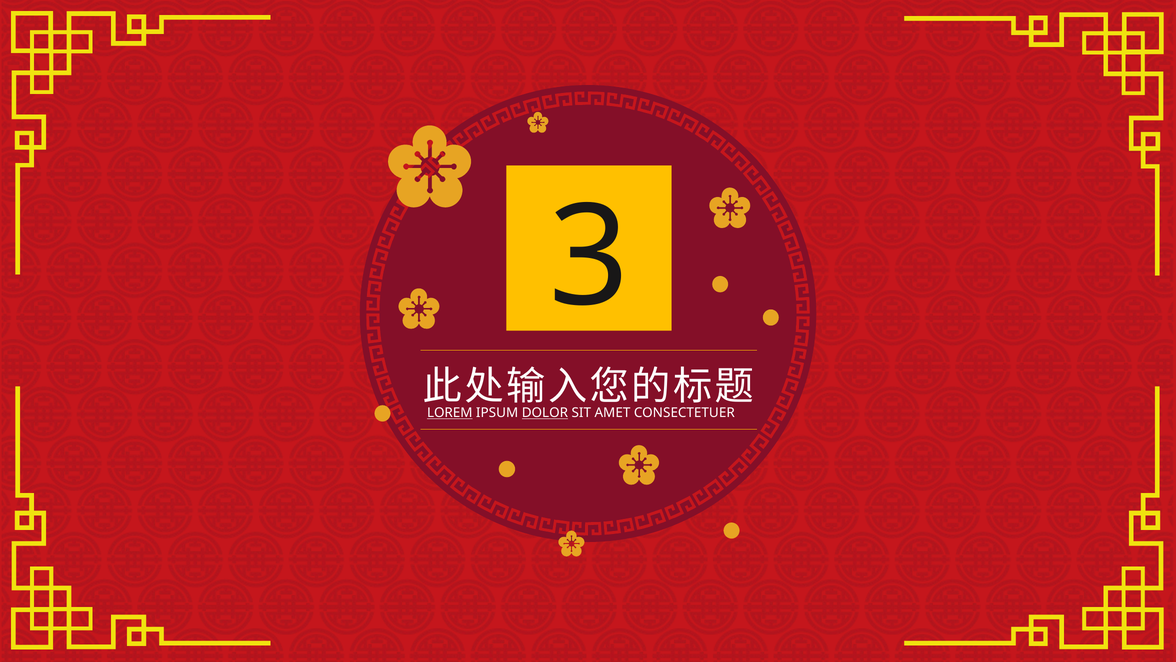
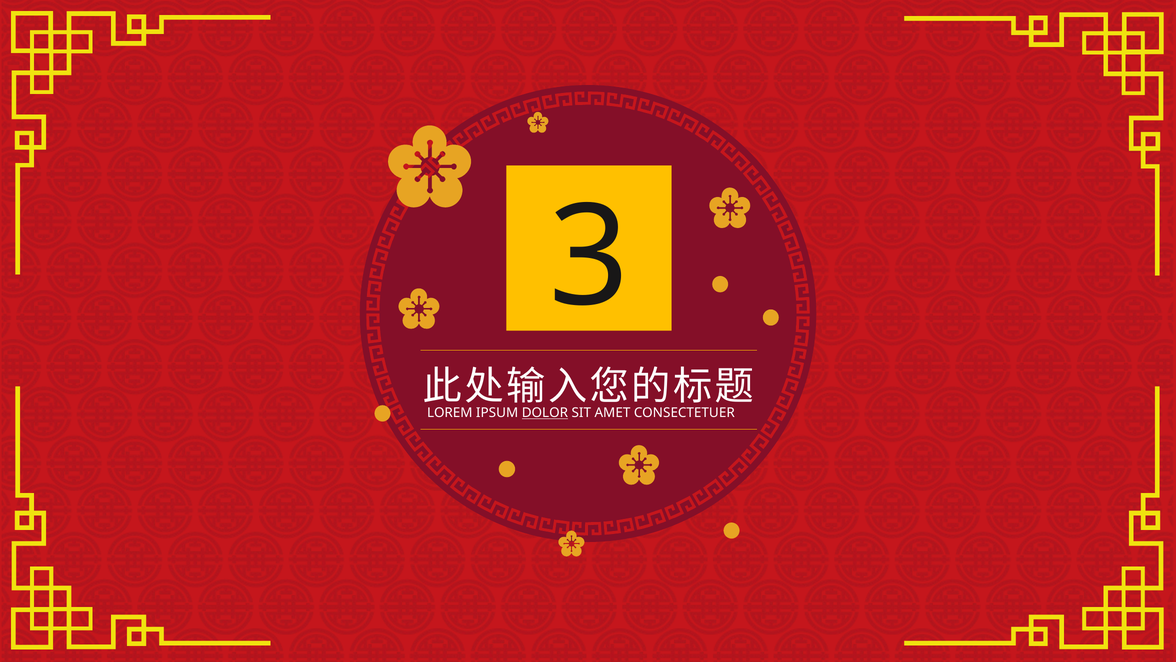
LOREM underline: present -> none
